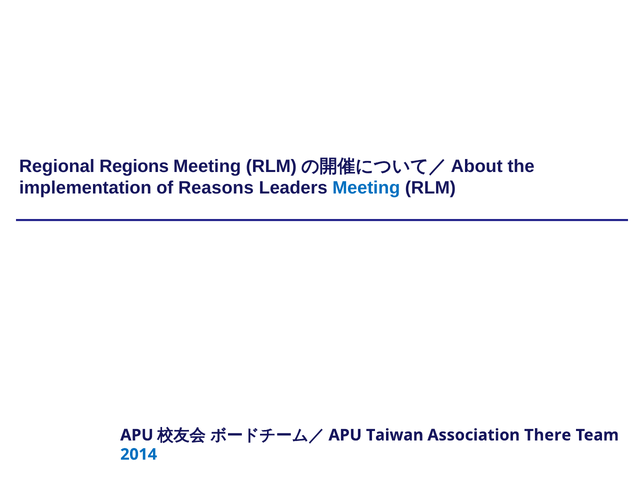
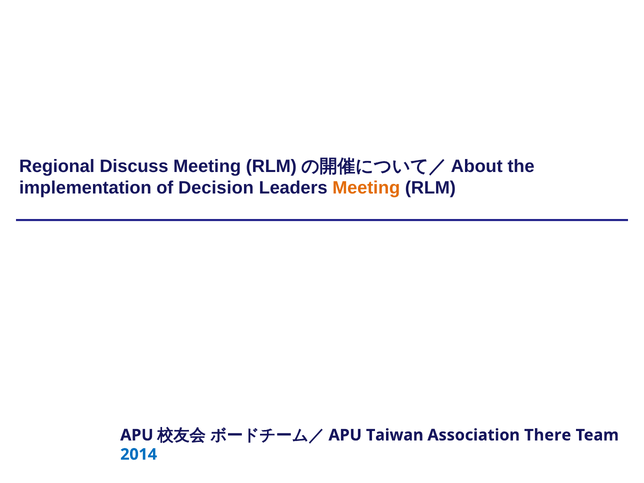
Regions: Regions -> Discuss
Reasons: Reasons -> Decision
Meeting at (366, 188) colour: blue -> orange
